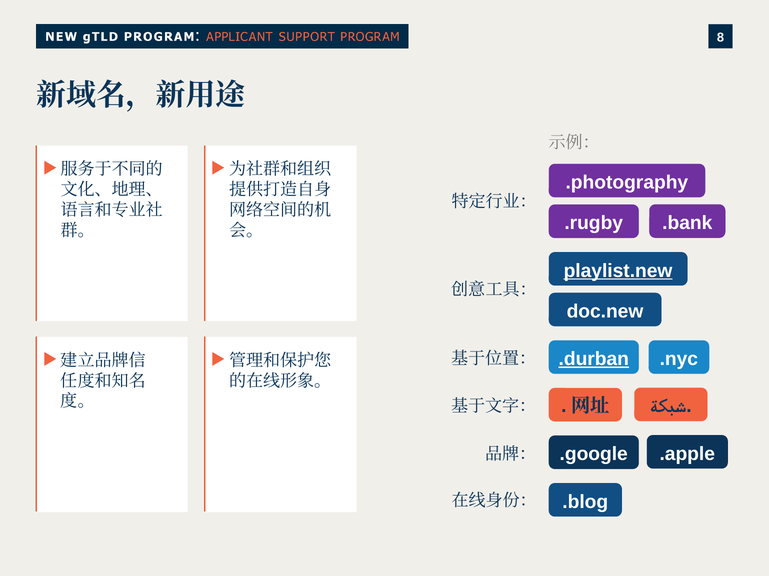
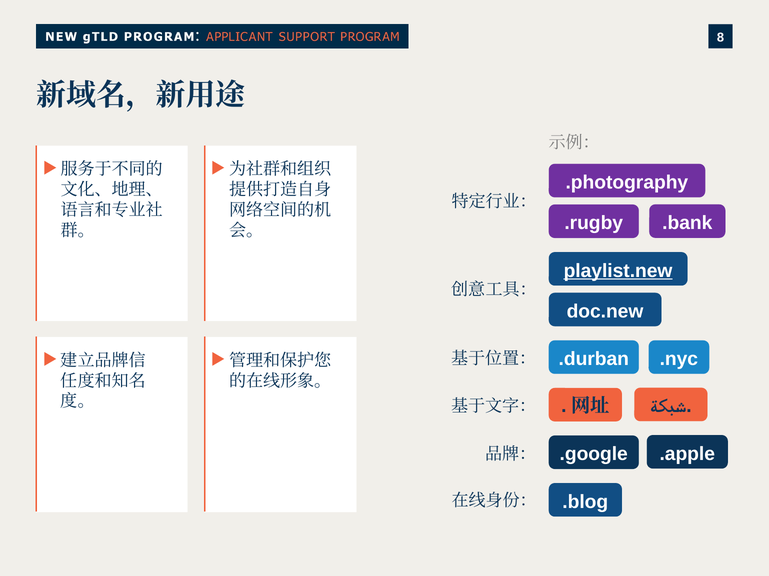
.durban underline: present -> none
